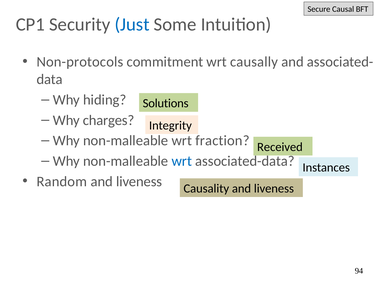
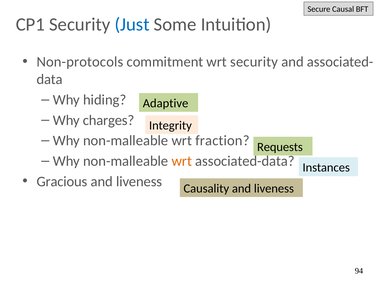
wrt causally: causally -> security
Solutions: Solutions -> Adaptive
Received: Received -> Requests
wrt at (182, 161) colour: blue -> orange
Random: Random -> Gracious
